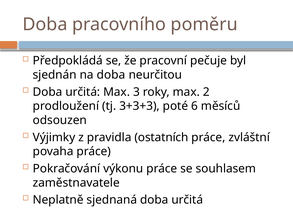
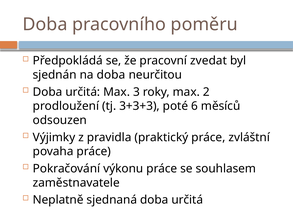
pečuje: pečuje -> zvedat
ostatních: ostatních -> praktický
